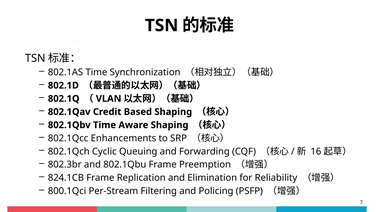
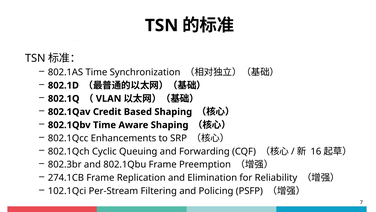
824.1CB: 824.1CB -> 274.1CB
800.1Qci: 800.1Qci -> 102.1Qci
